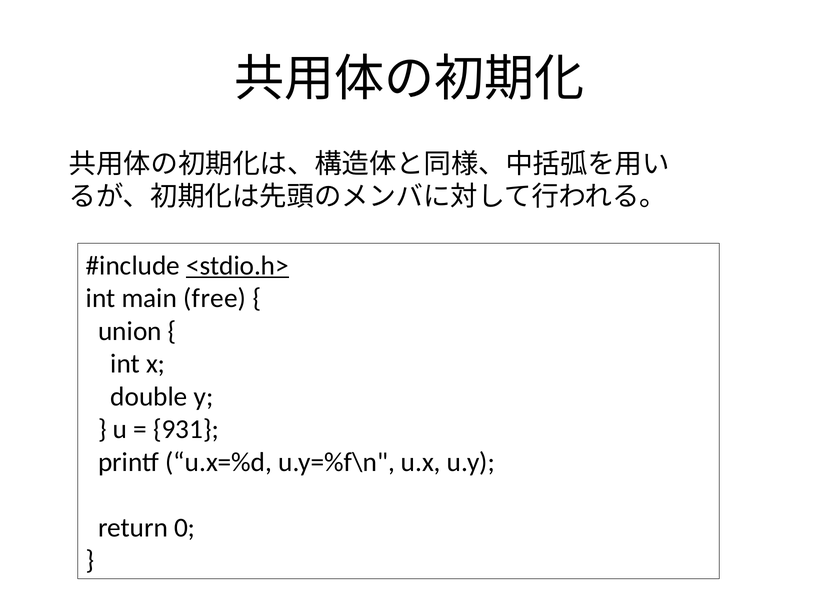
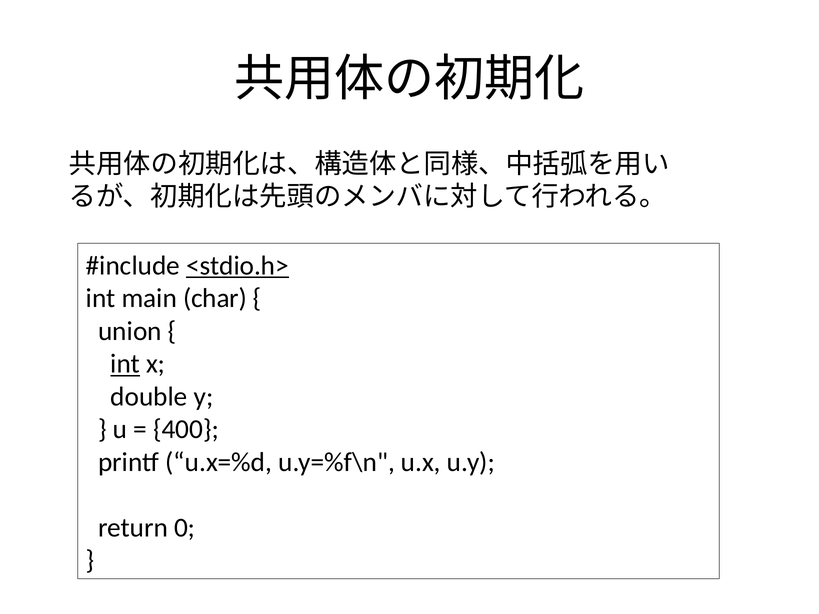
free: free -> char
int at (125, 364) underline: none -> present
931: 931 -> 400
